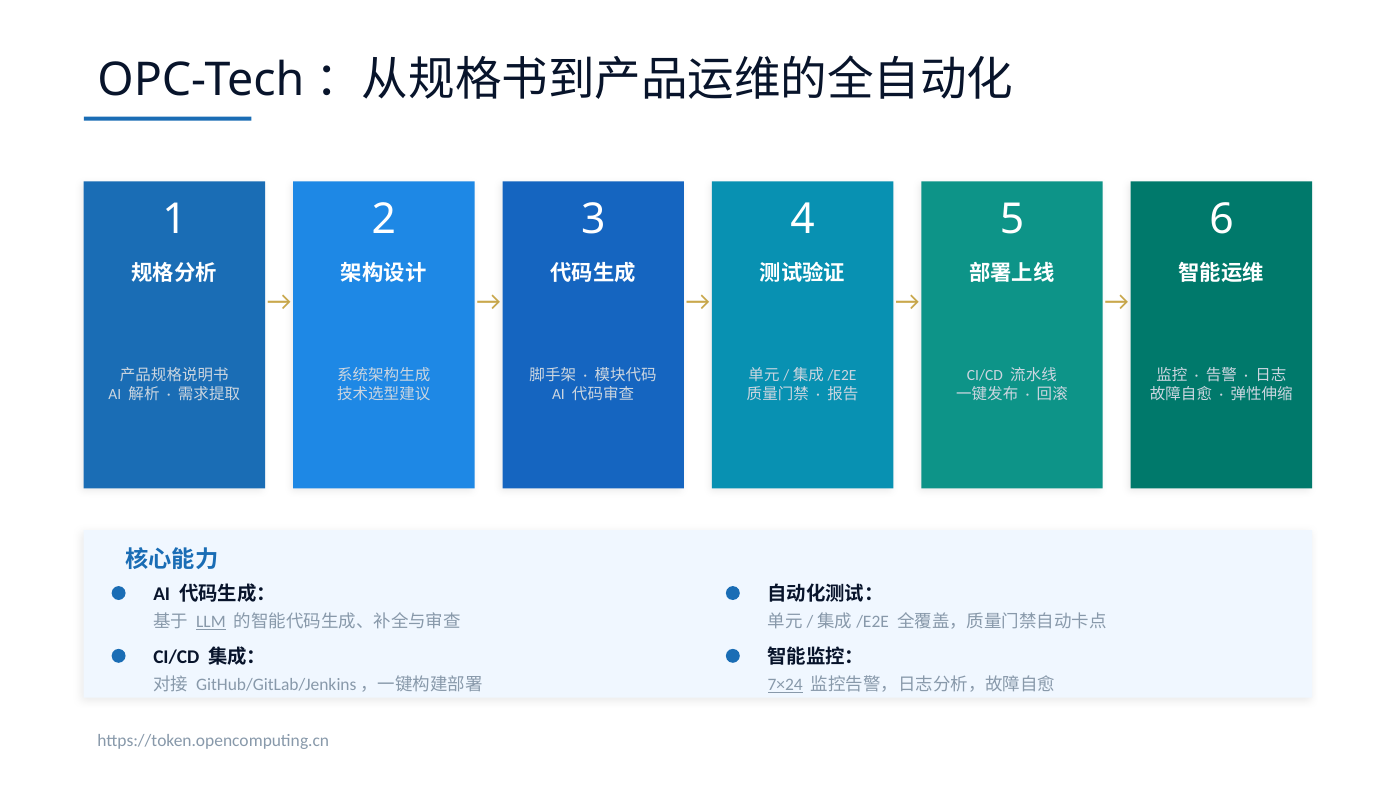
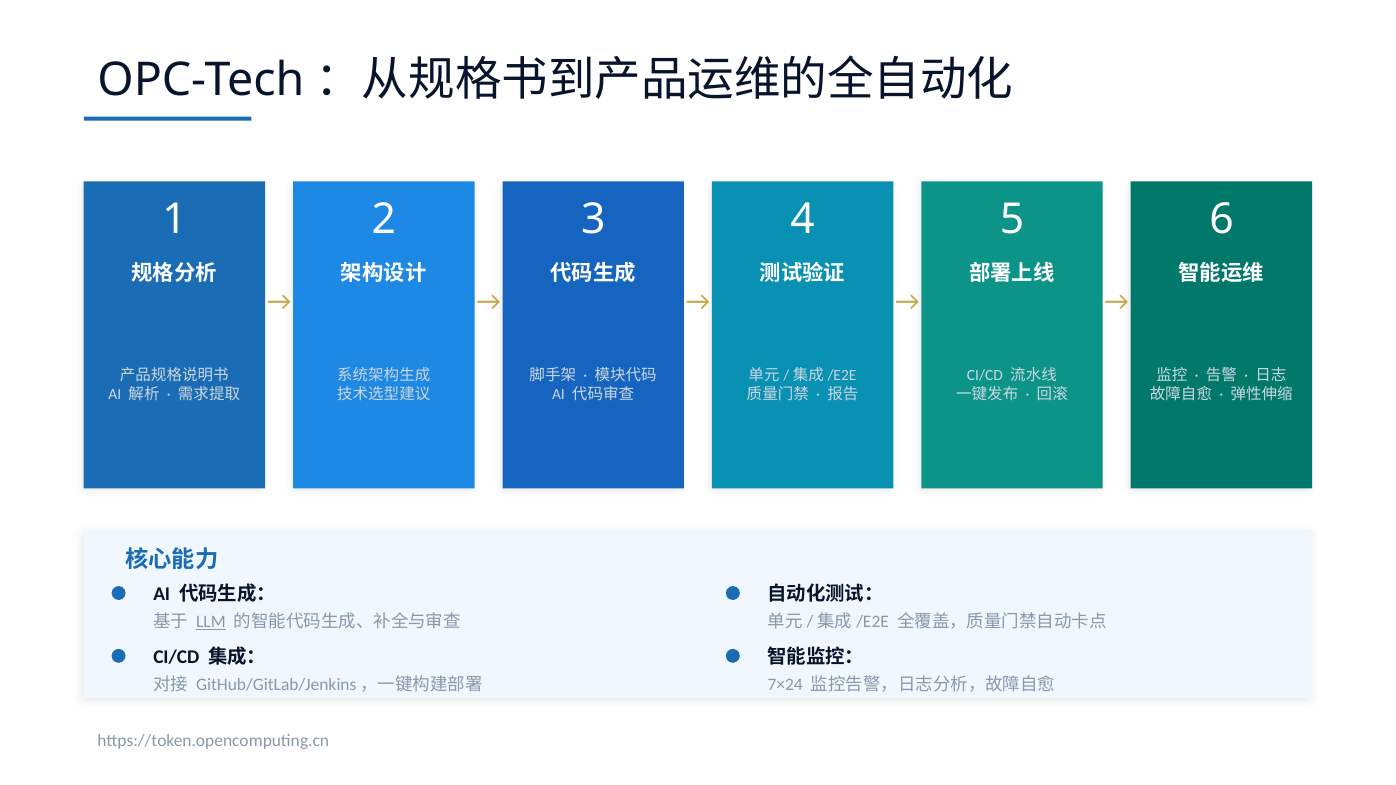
7×24 underline: present -> none
